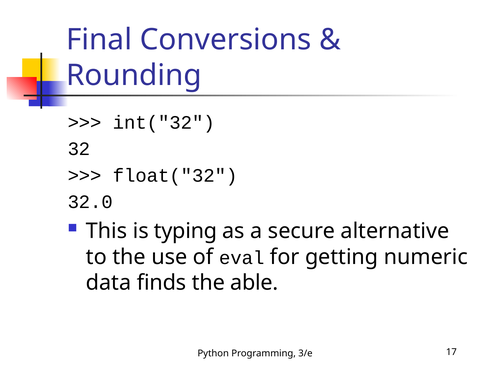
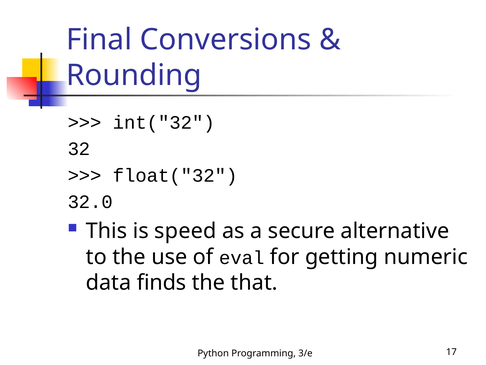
typing: typing -> speed
able: able -> that
